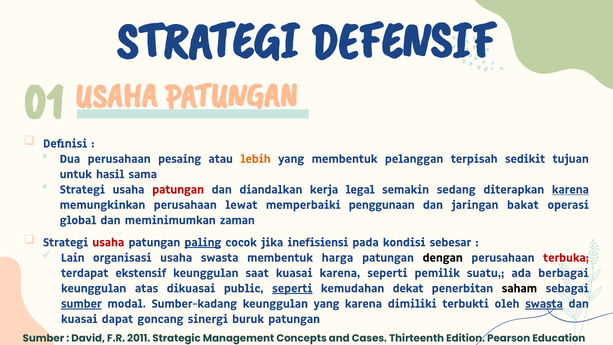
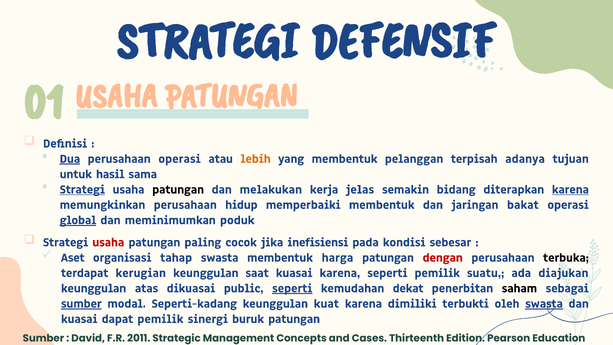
Dua underline: none -> present
perusahaan pesaing: pesaing -> operasi
sedikit: sedikit -> adanya
Strategi at (82, 189) underline: none -> present
patungan at (178, 189) colour: red -> black
diandalkan: diandalkan -> melakukan
legal: legal -> jelas
sedang: sedang -> bidang
lewat: lewat -> hidup
memperbaiki penggunaan: penggunaan -> membentuk
global underline: none -> present
zaman: zaman -> poduk
paling underline: present -> none
Lain: Lain -> Aset
organisasi usaha: usaha -> tahap
dengan colour: black -> red
terbuka colour: red -> black
ekstensif: ekstensif -> kerugian
berbagai: berbagai -> diajukan
Sumber-kadang: Sumber-kadang -> Seperti-kadang
keunggulan yang: yang -> kuat
dapat goncang: goncang -> pemilik
